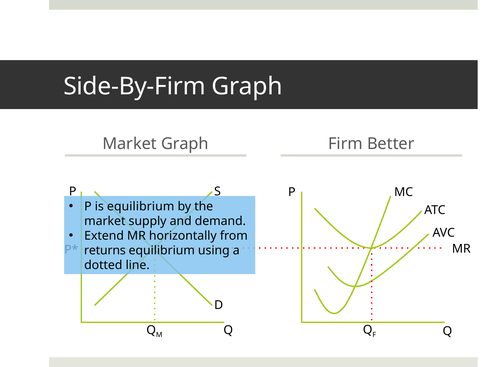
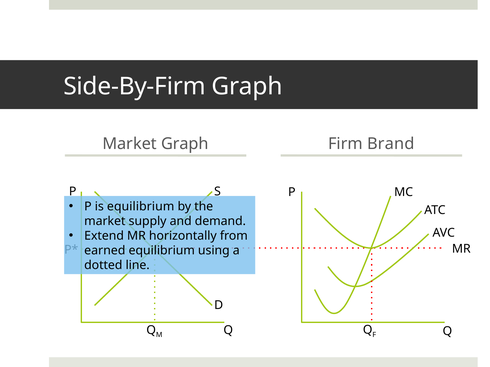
Better: Better -> Brand
returns: returns -> earned
